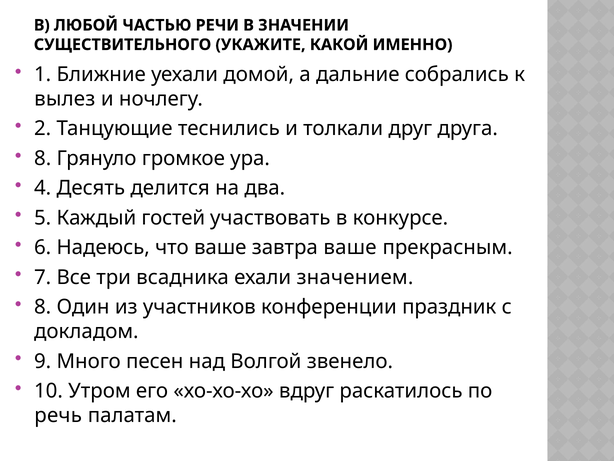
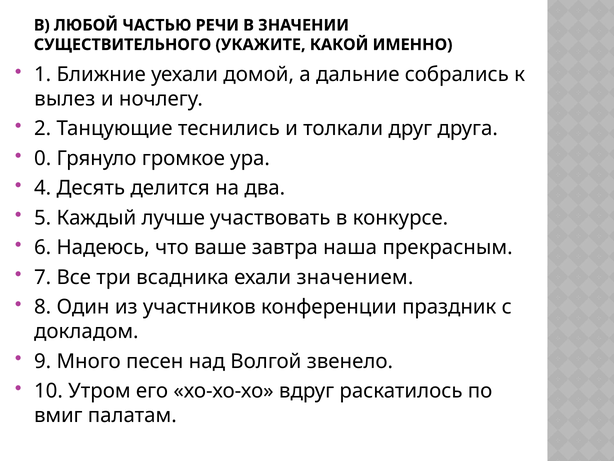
8 at (43, 158): 8 -> 0
гостей: гостей -> лучше
завтра ваше: ваше -> наша
речь: речь -> вмиг
